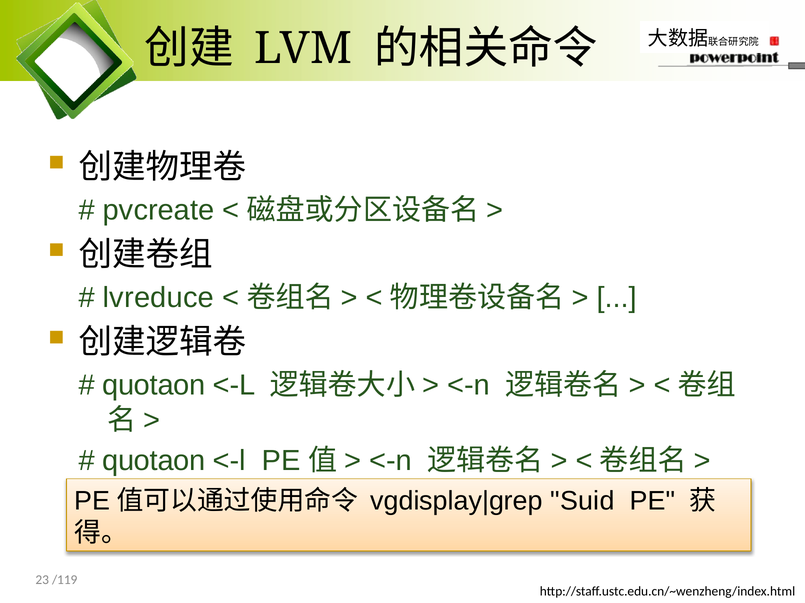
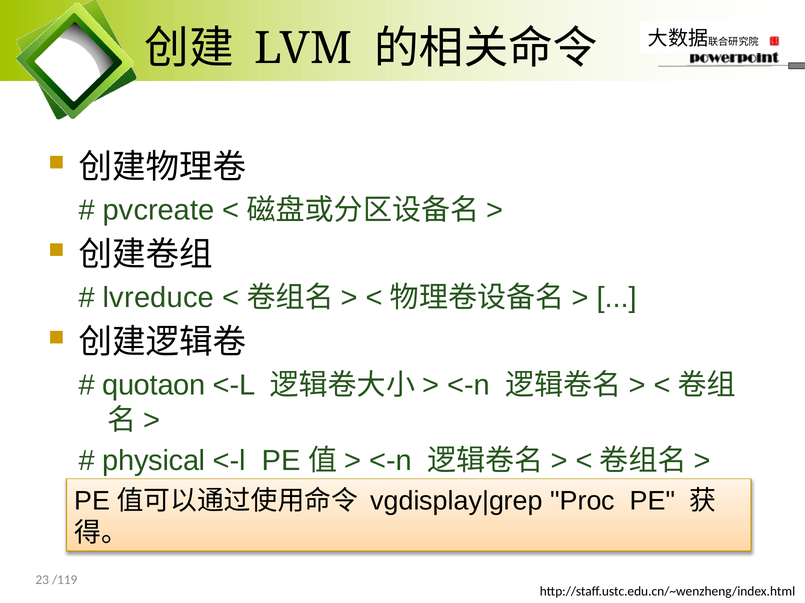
quotaon at (154, 461): quotaon -> physical
Suid: Suid -> Proc
